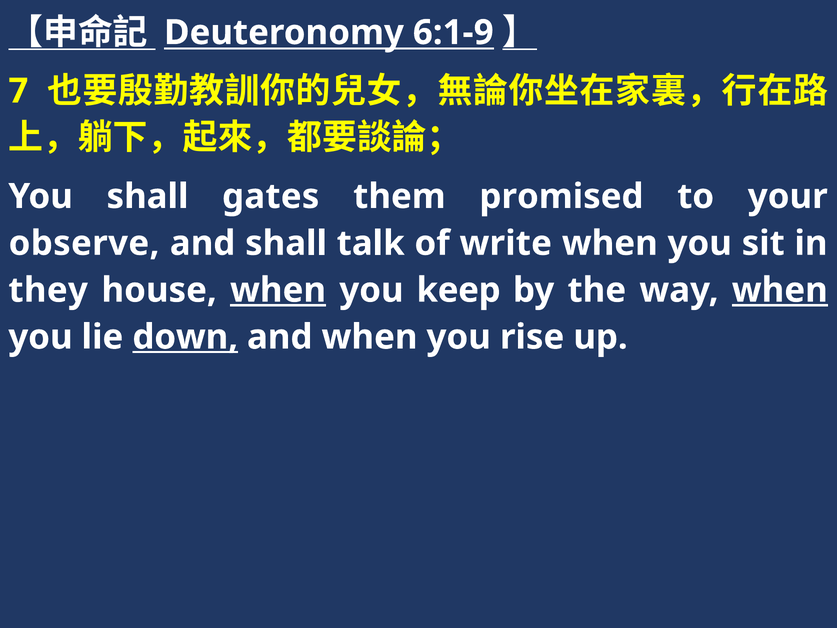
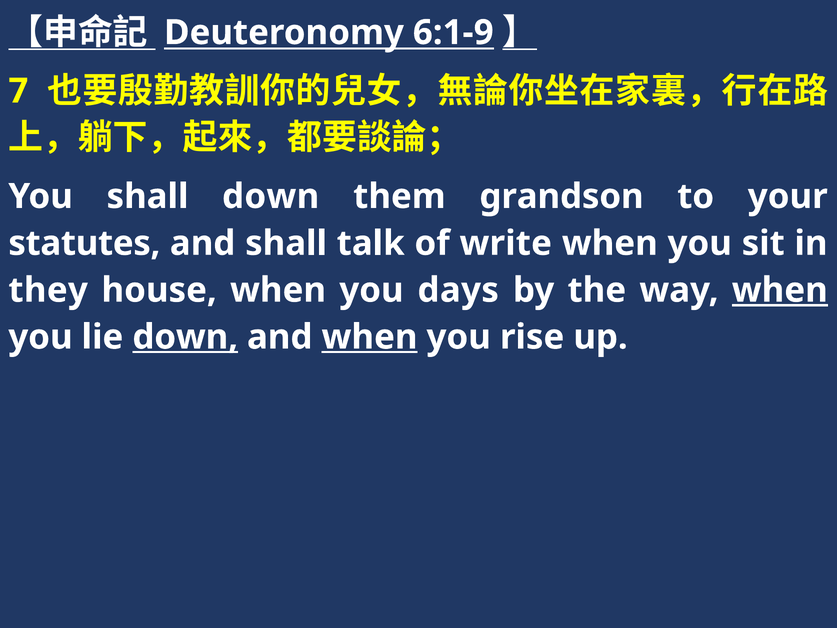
shall gates: gates -> down
promised: promised -> grandson
observe: observe -> statutes
when at (278, 290) underline: present -> none
keep: keep -> days
when at (370, 337) underline: none -> present
